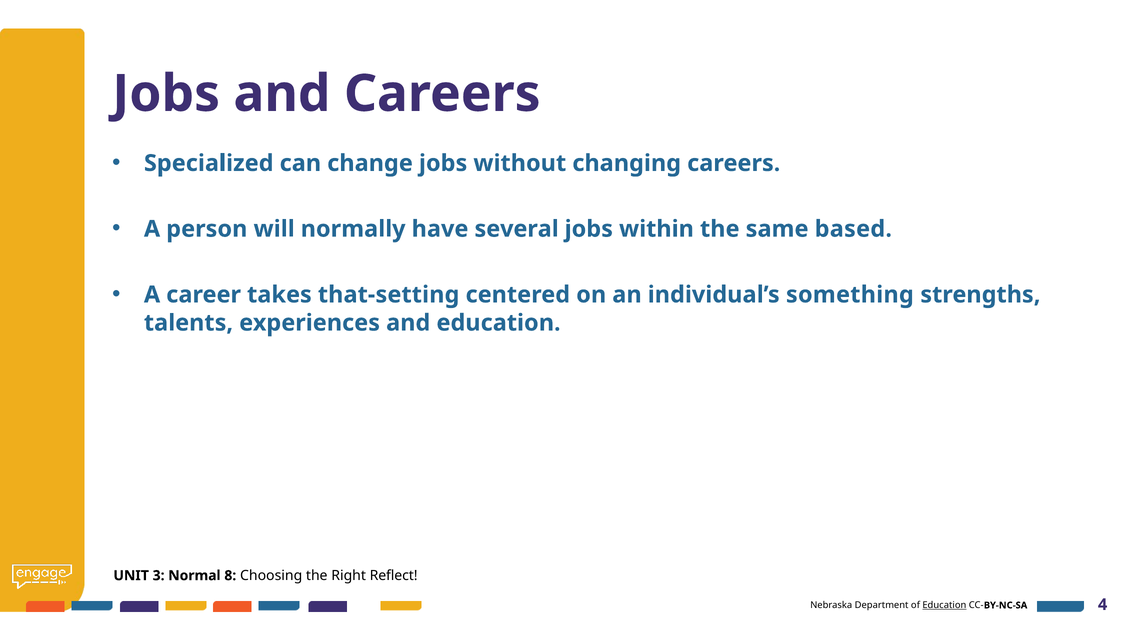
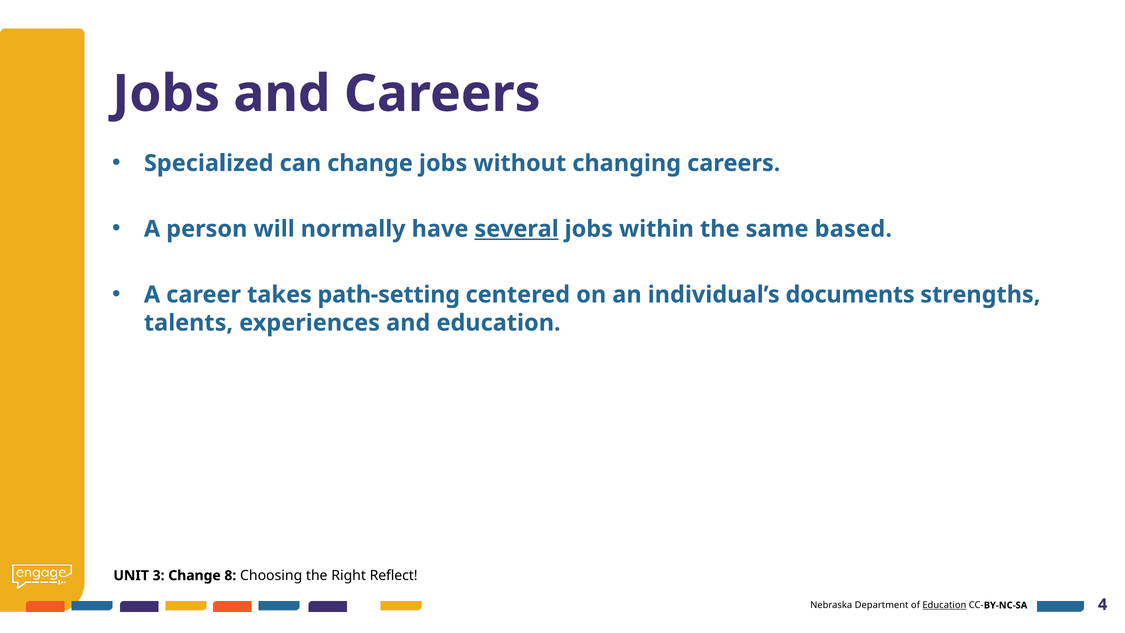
several underline: none -> present
that-setting: that-setting -> path-setting
something: something -> documents
3 Normal: Normal -> Change
